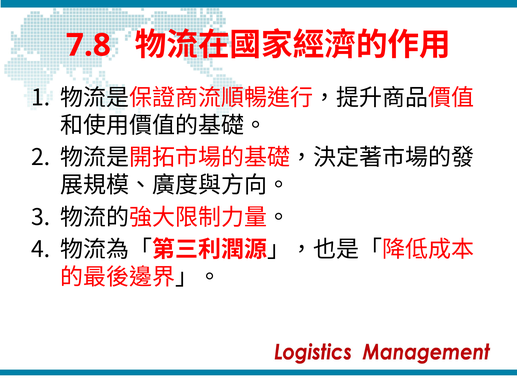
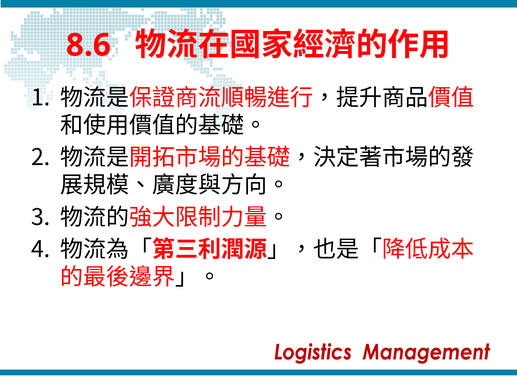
7.8: 7.8 -> 8.6
